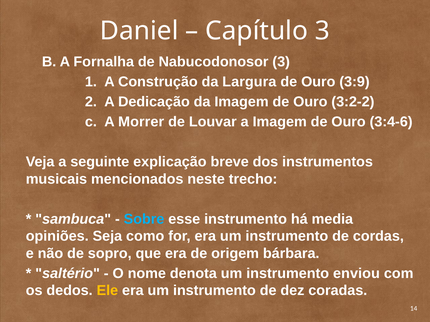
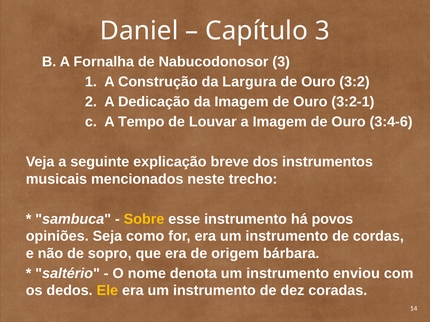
3:9: 3:9 -> 3:2
3:2-2: 3:2-2 -> 3:2-1
Morrer: Morrer -> Tempo
Sobre colour: light blue -> yellow
media: media -> povos
